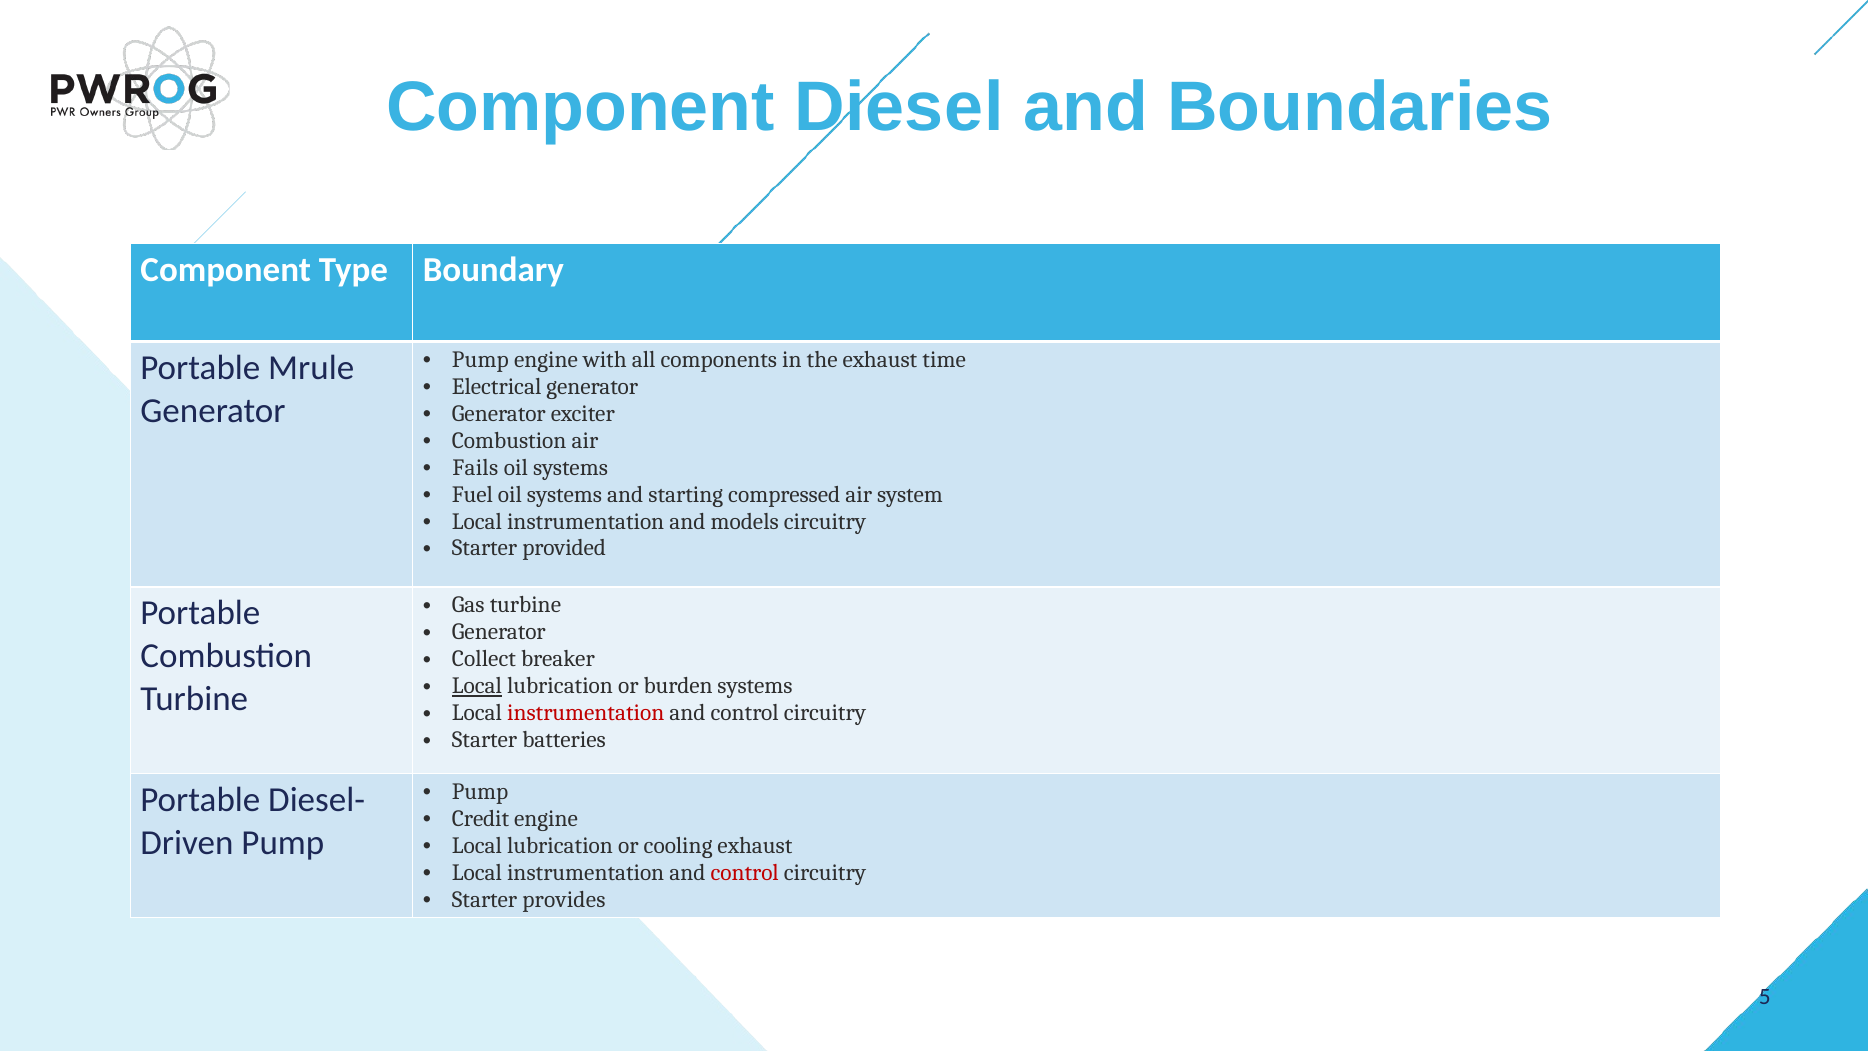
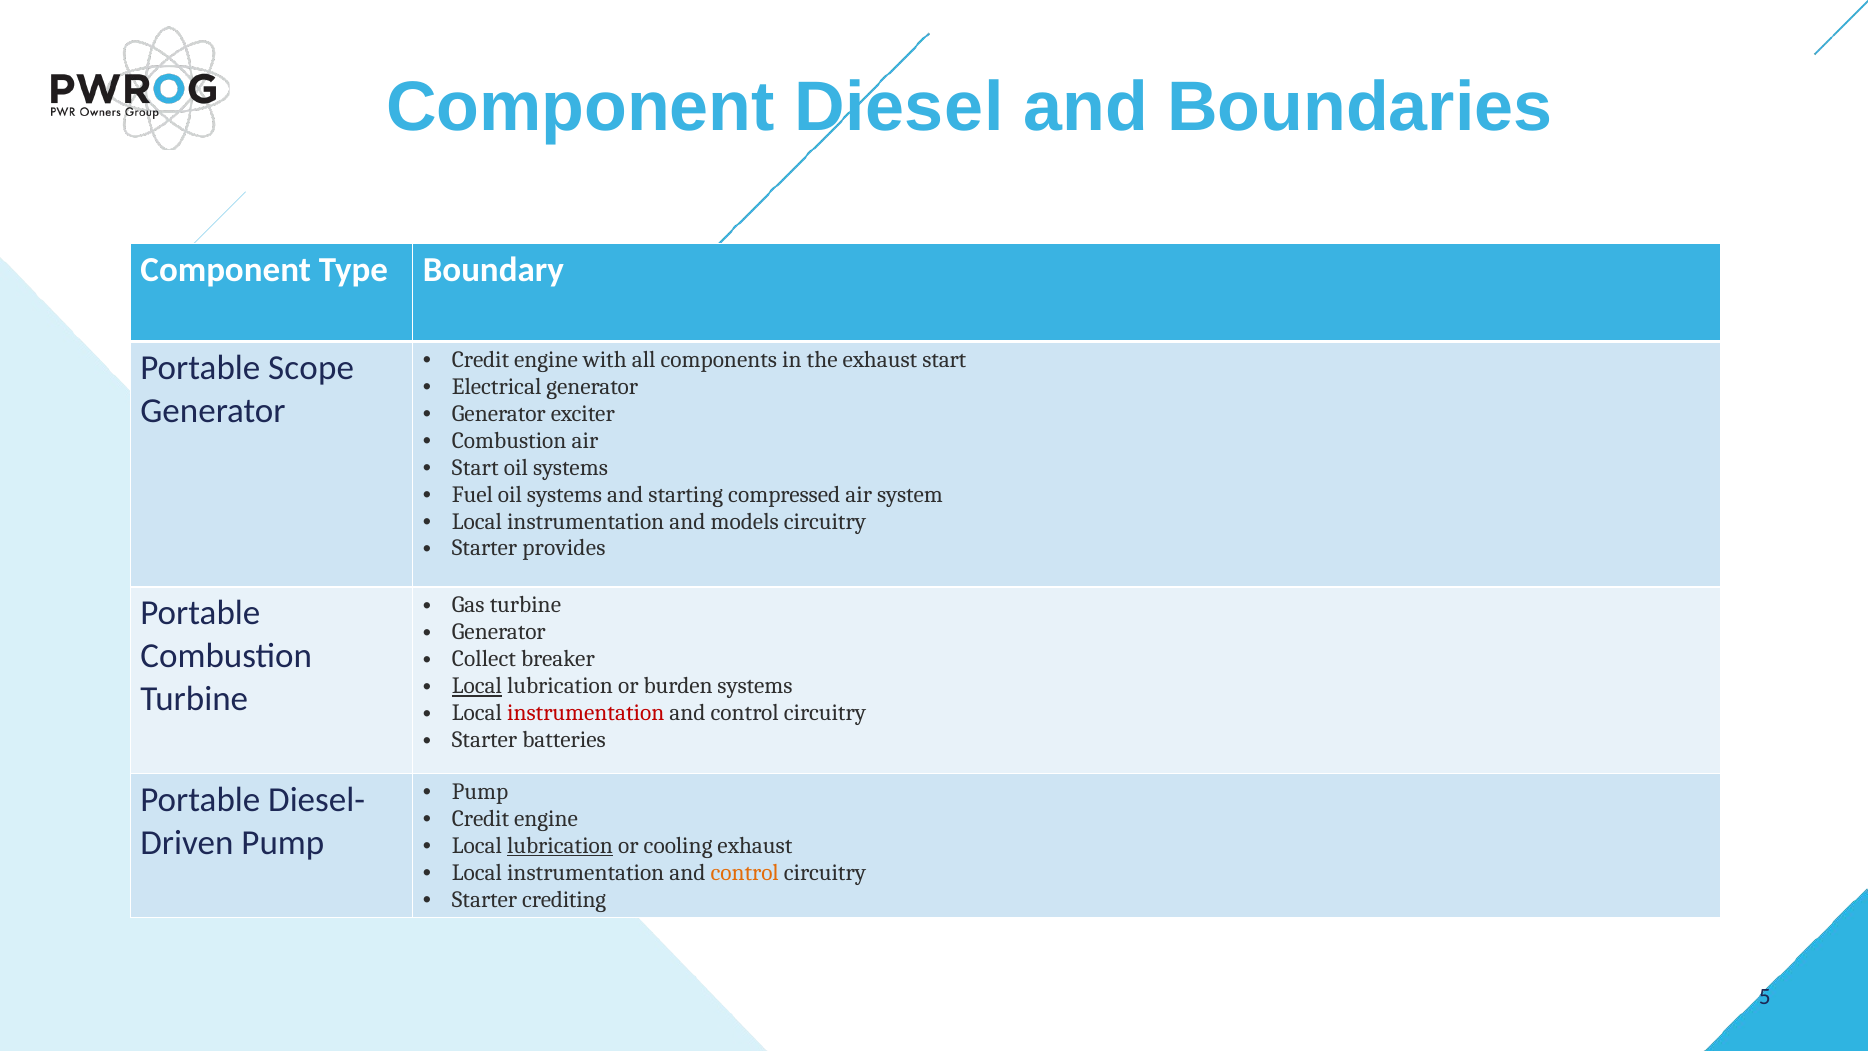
Pump at (480, 360): Pump -> Credit
exhaust time: time -> start
Mrule: Mrule -> Scope
Fails at (475, 467): Fails -> Start
provided: provided -> provides
lubrication at (560, 845) underline: none -> present
control at (745, 872) colour: red -> orange
provides: provides -> crediting
